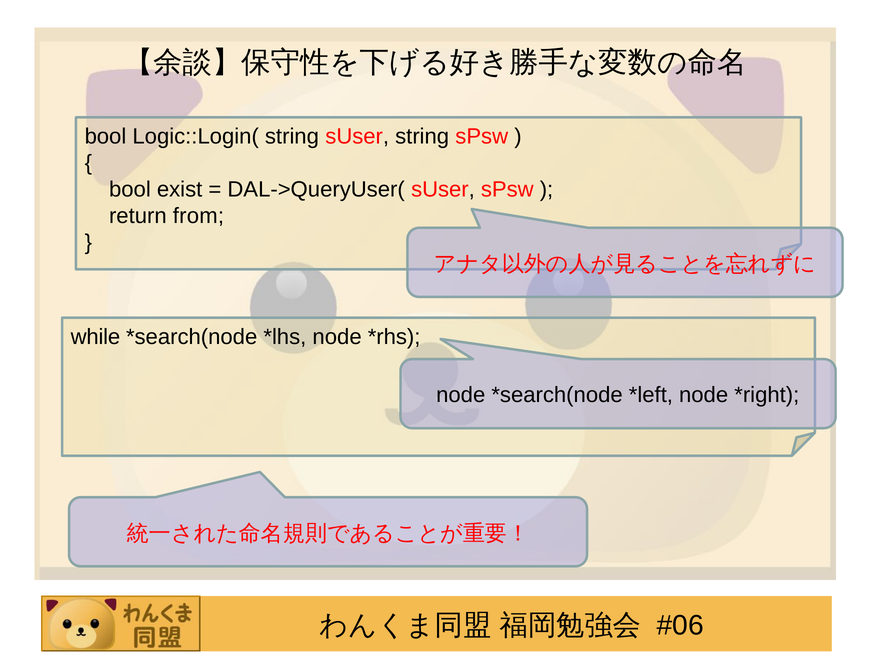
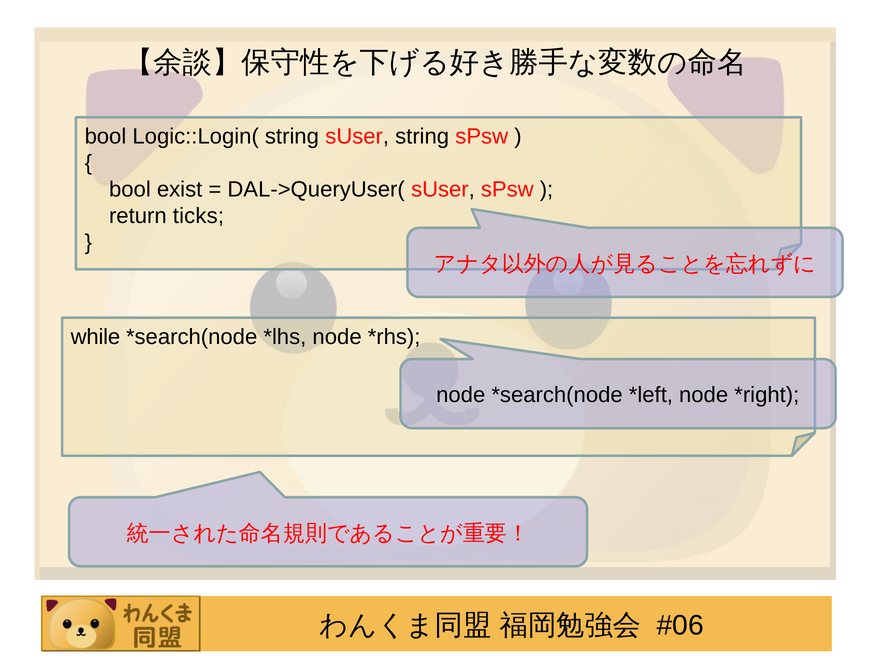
from: from -> ticks
